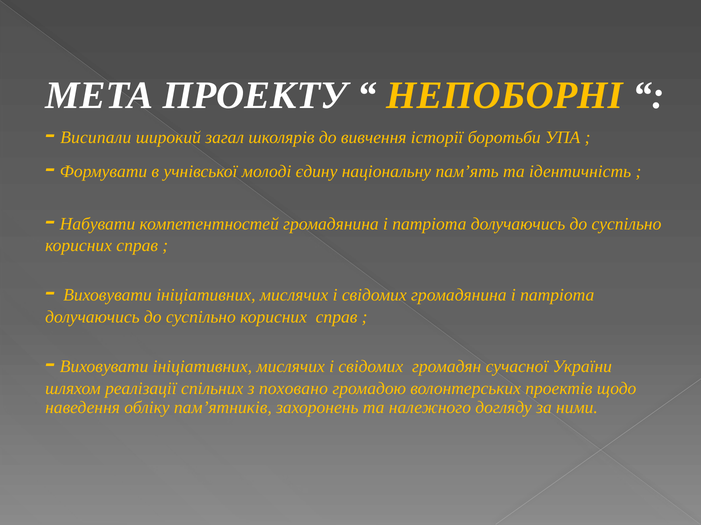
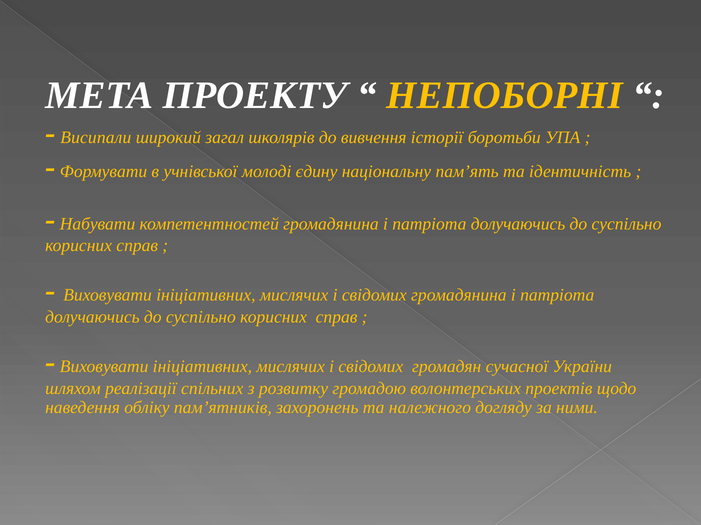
поховано: поховано -> розвитку
